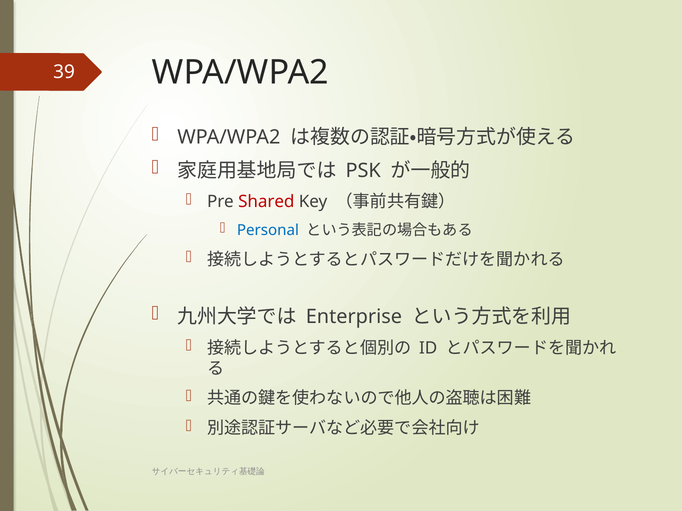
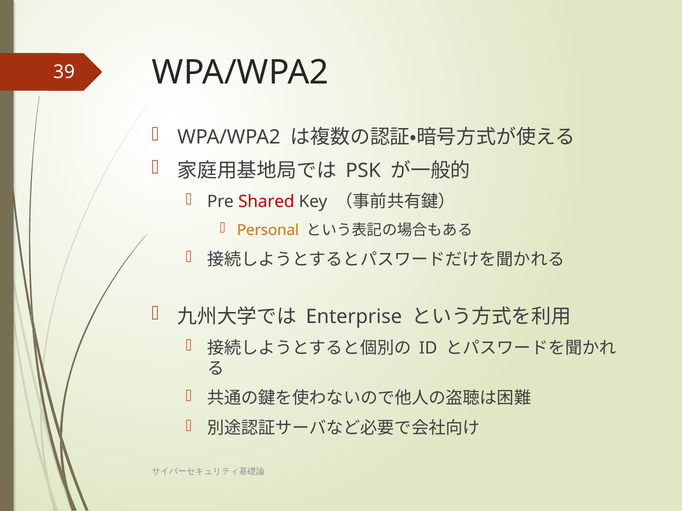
Personal colour: blue -> orange
